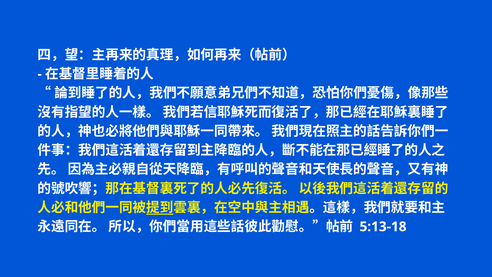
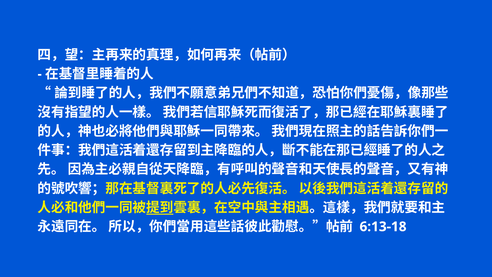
5:13-18: 5:13-18 -> 6:13-18
